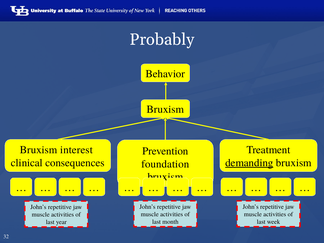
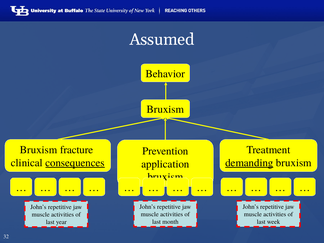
Probably: Probably -> Assumed
interest: interest -> fracture
consequences underline: none -> present
foundation: foundation -> application
